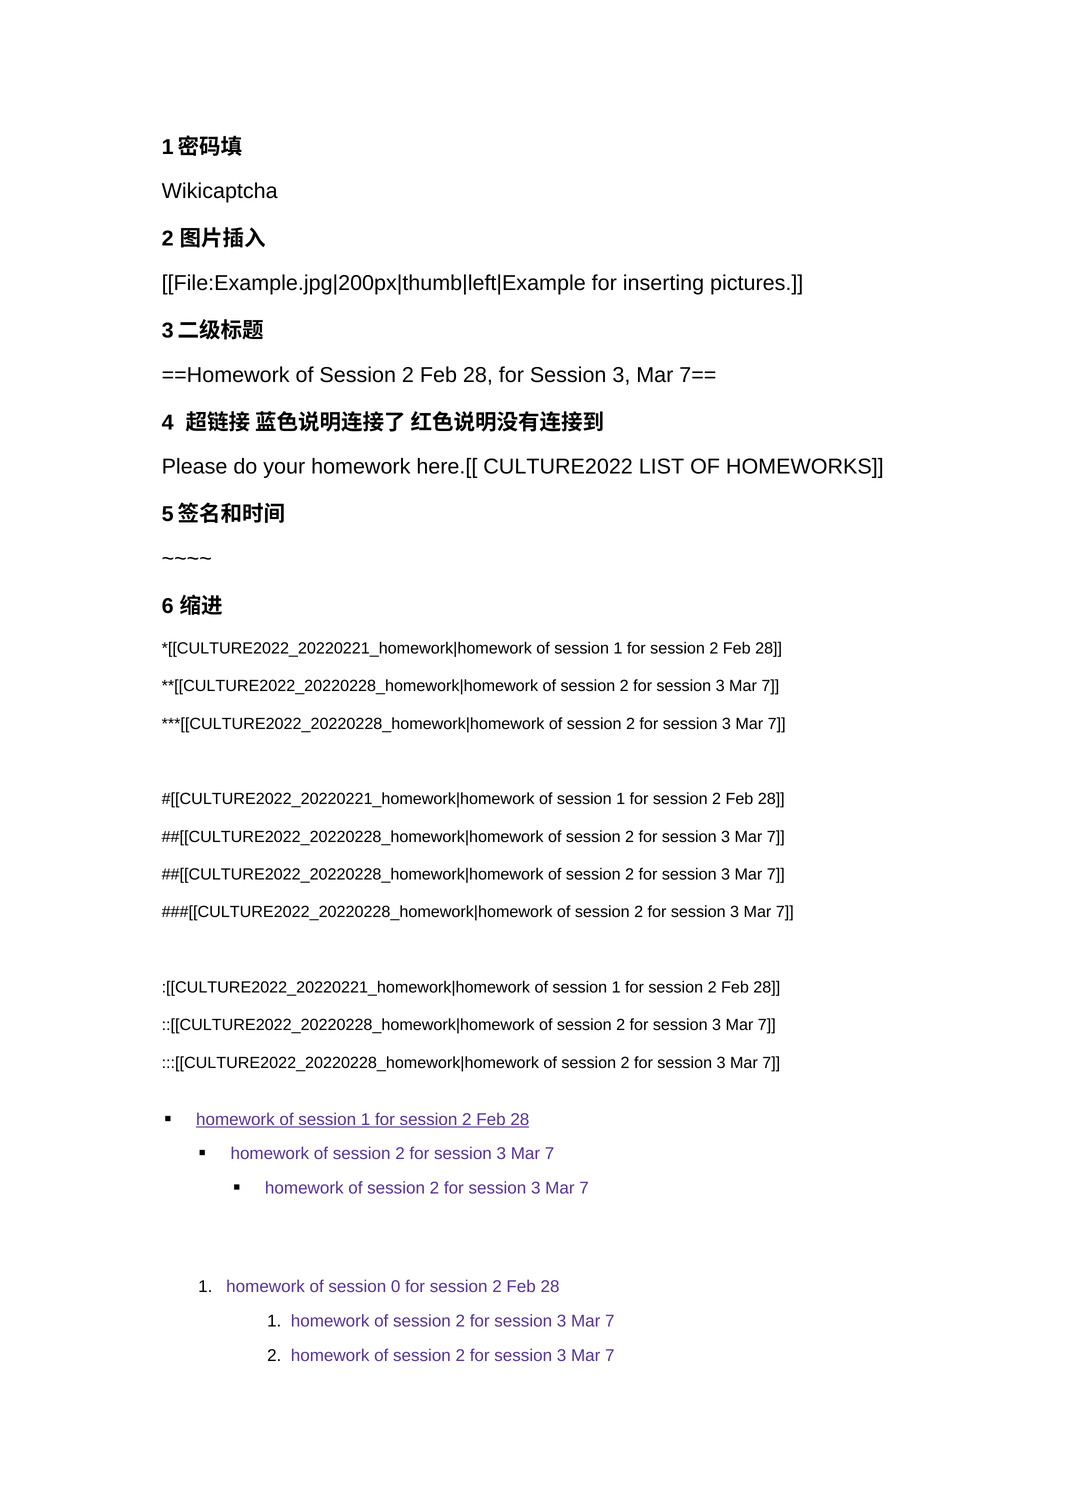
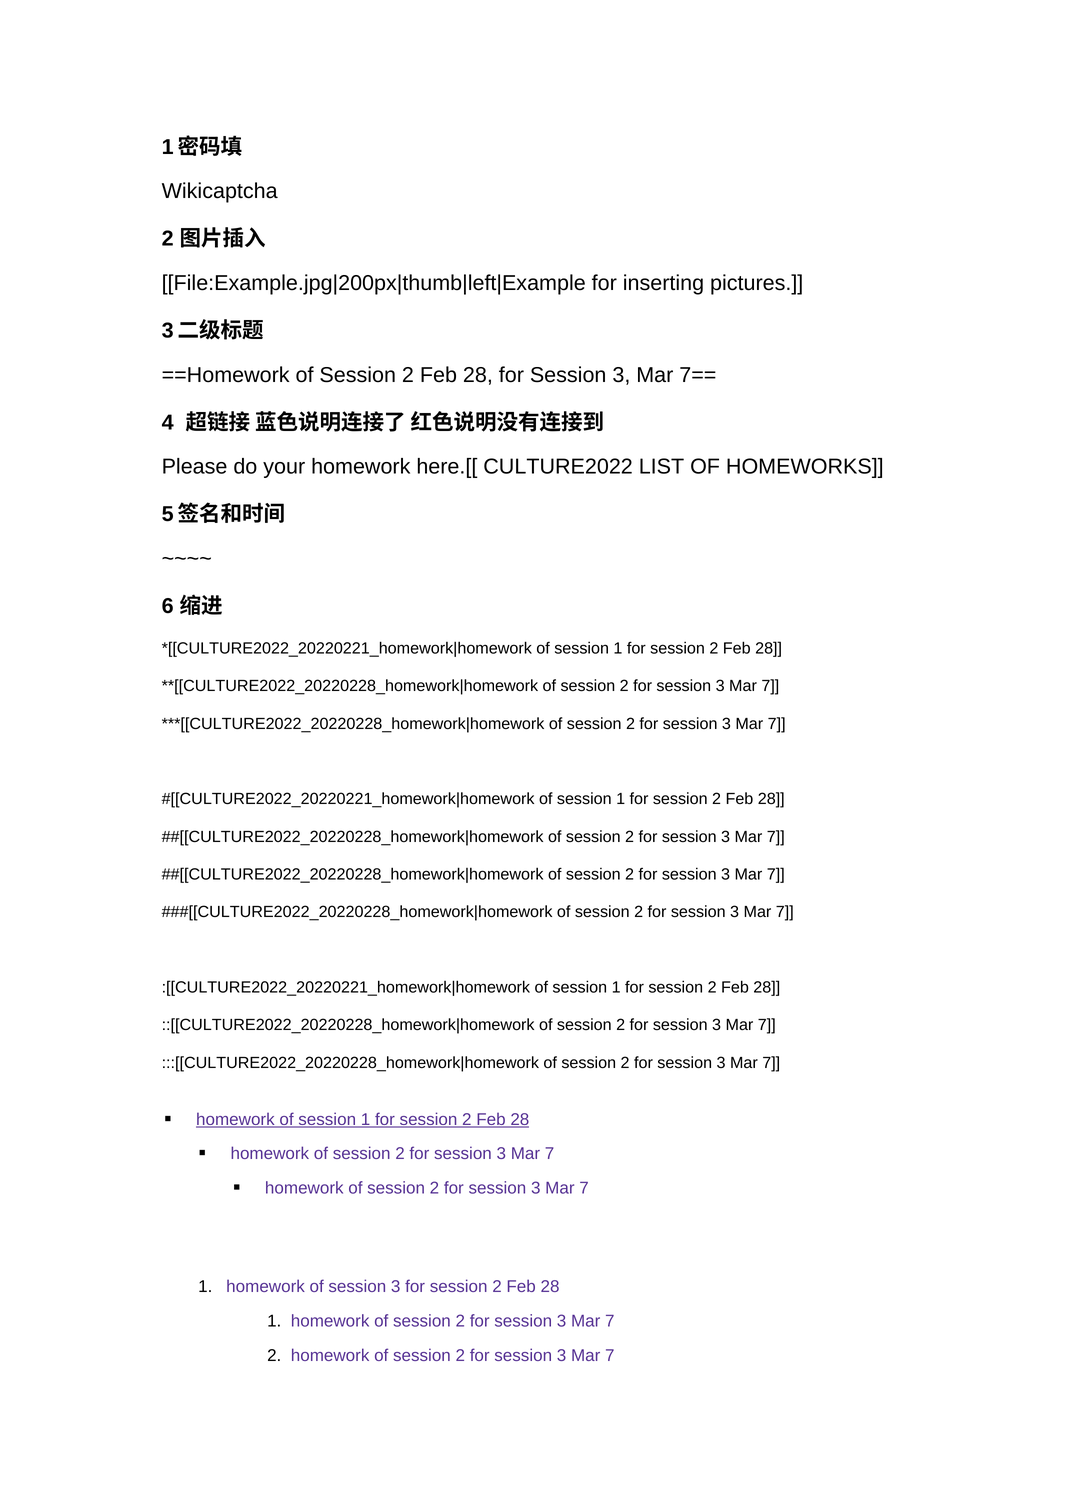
of session 0: 0 -> 3
